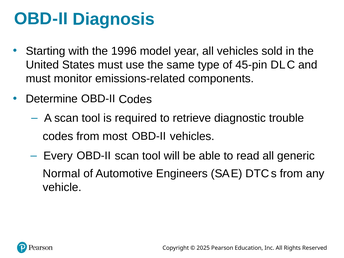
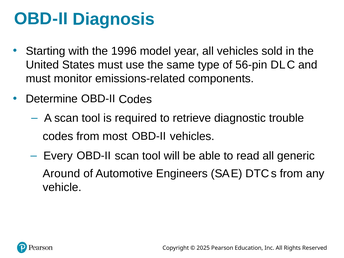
45-pin: 45-pin -> 56-pin
Normal: Normal -> Around
